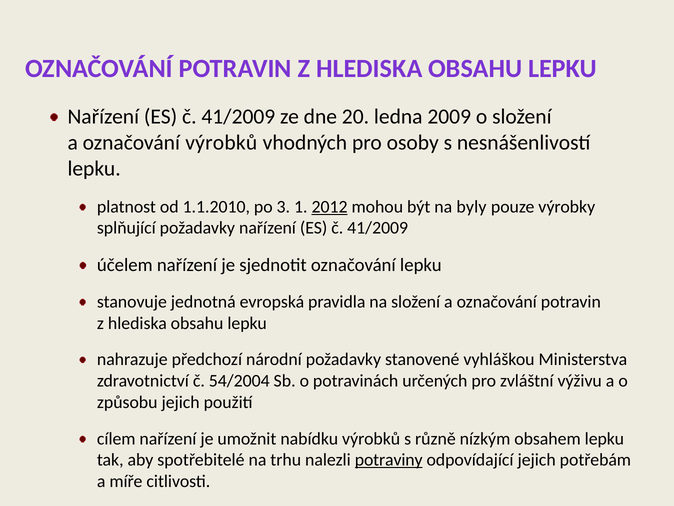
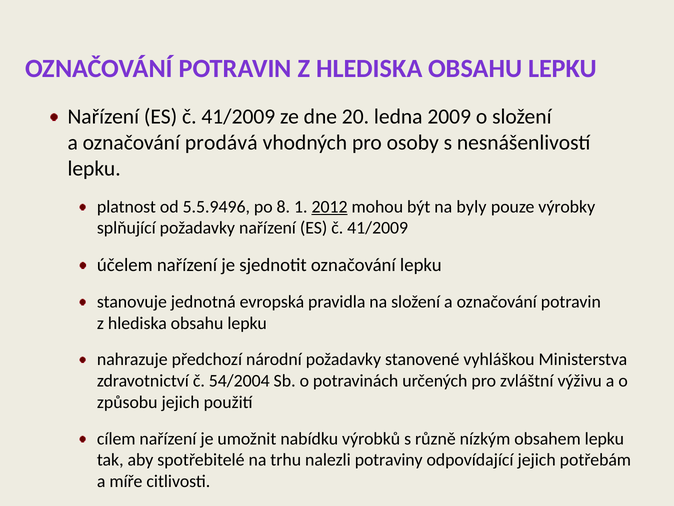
označování výrobků: výrobků -> prodává
1.1.2010: 1.1.2010 -> 5.5.9496
3: 3 -> 8
potraviny underline: present -> none
